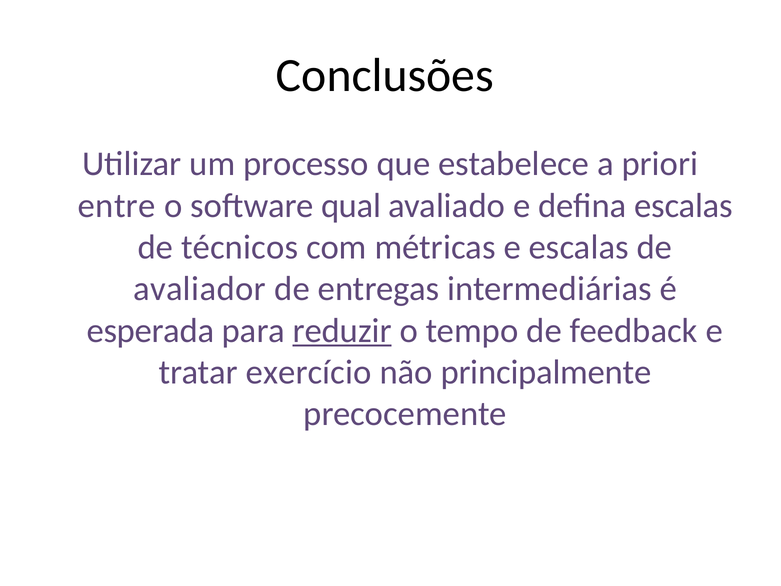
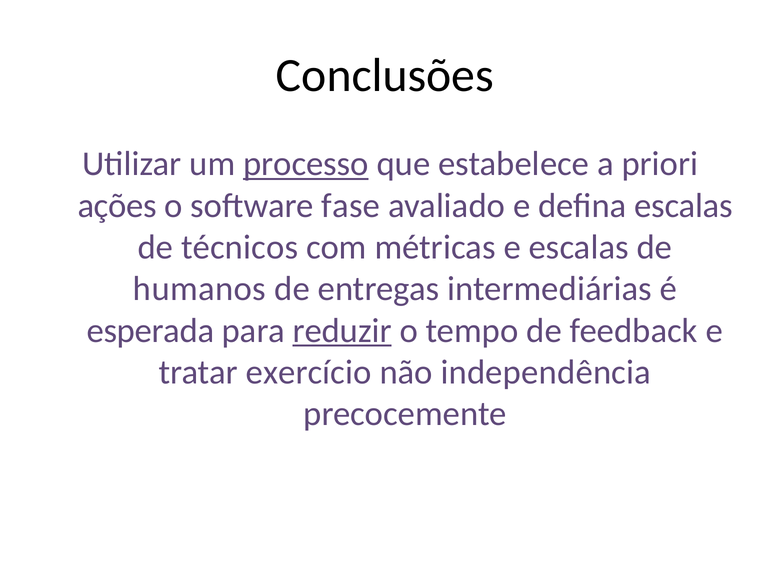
processo underline: none -> present
entre: entre -> ações
qual: qual -> fase
avaliador: avaliador -> humanos
principalmente: principalmente -> independência
